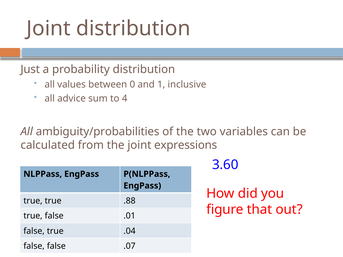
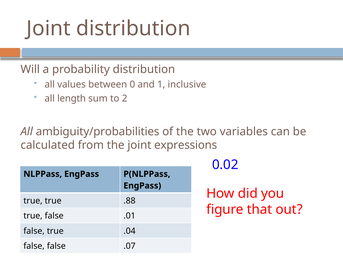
Just: Just -> Will
advice: advice -> length
4: 4 -> 2
3.60: 3.60 -> 0.02
